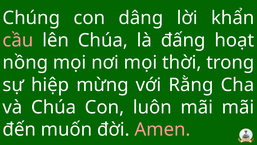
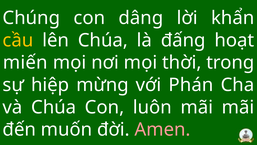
cầu colour: pink -> yellow
nồng: nồng -> miến
Rằng: Rằng -> Phán
